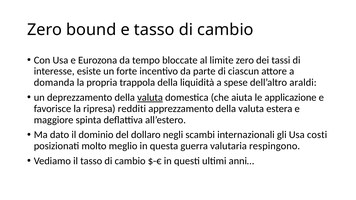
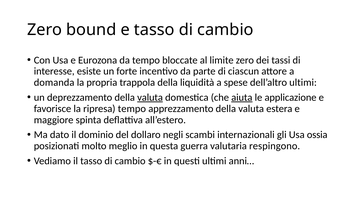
dell’altro araldi: araldi -> ultimi
aiuta underline: none -> present
ripresa redditi: redditi -> tempo
costi: costi -> ossia
